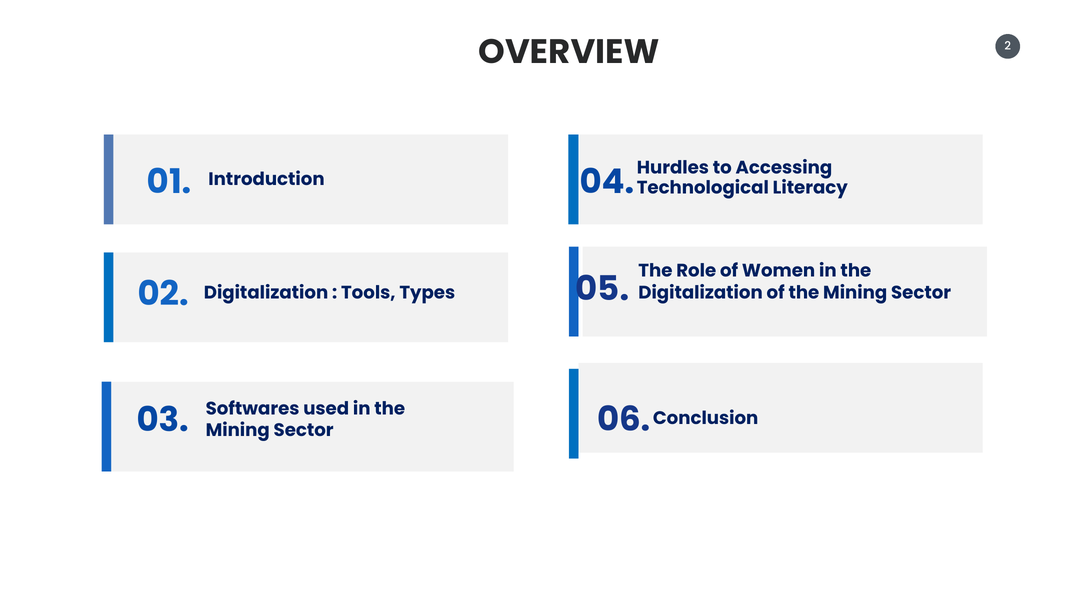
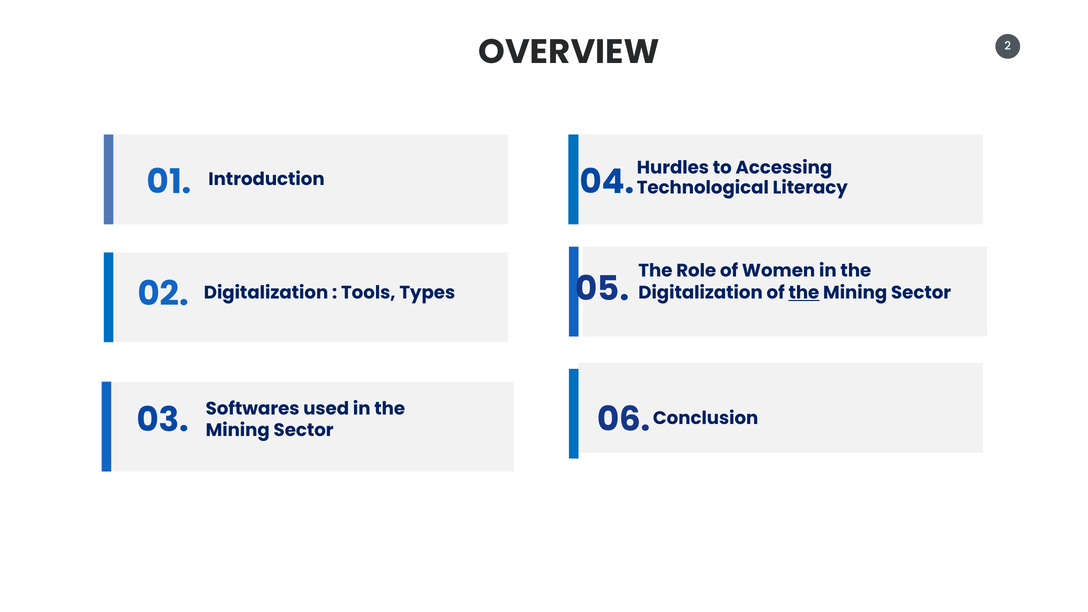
the at (804, 293) underline: none -> present
